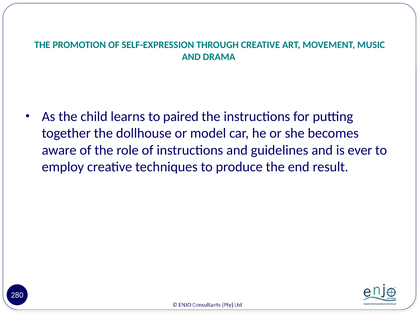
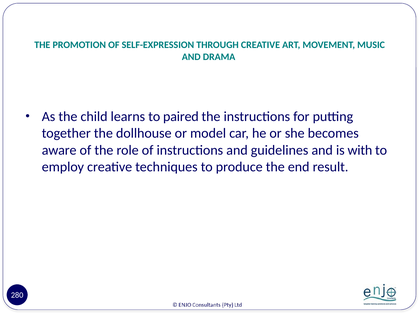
ever: ever -> with
